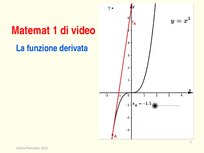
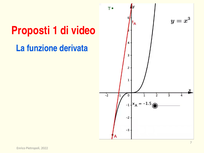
Matemat: Matemat -> Proposti
